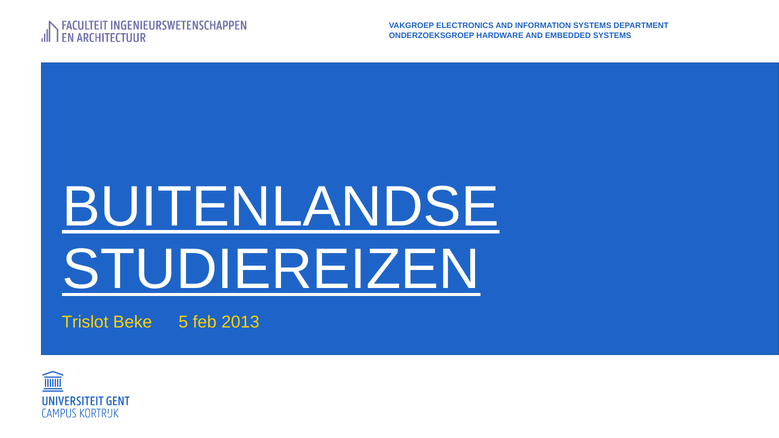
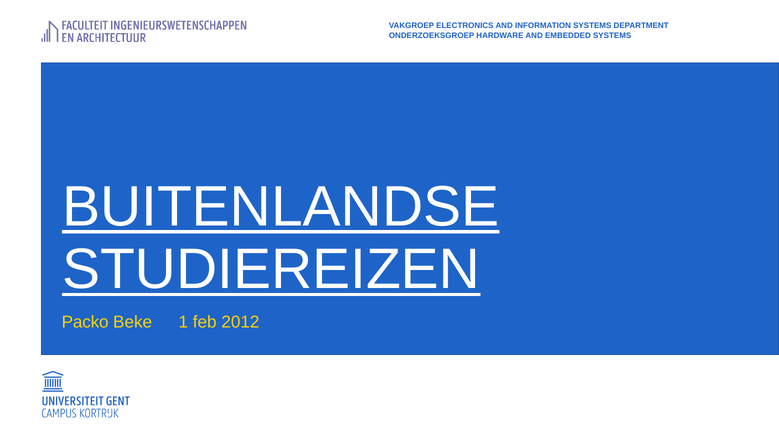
Trislot: Trislot -> Packo
5: 5 -> 1
2013: 2013 -> 2012
